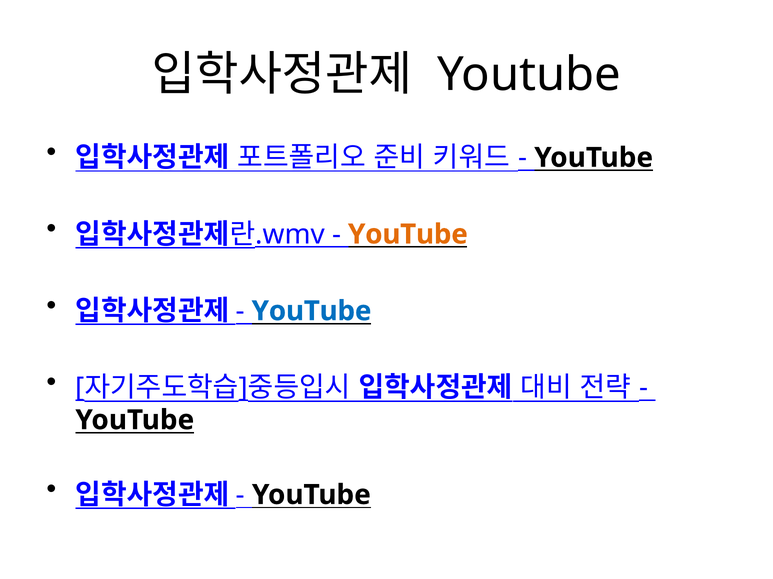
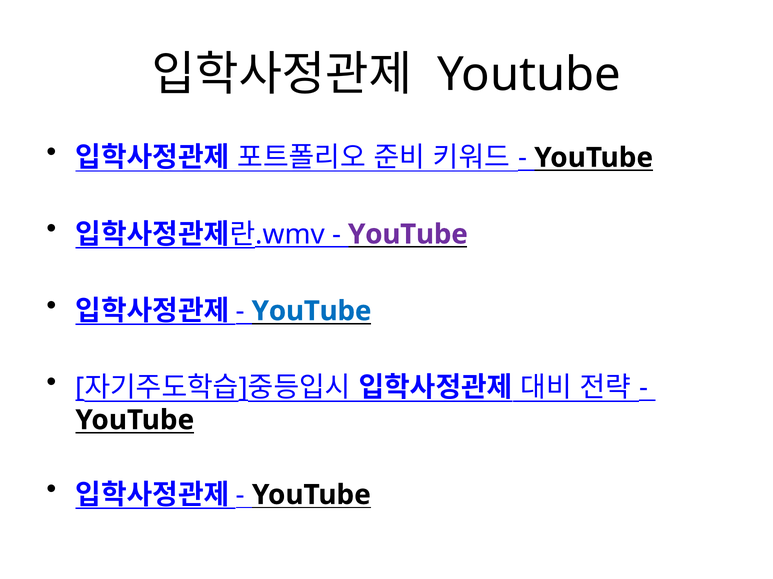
YouTube at (408, 235) colour: orange -> purple
